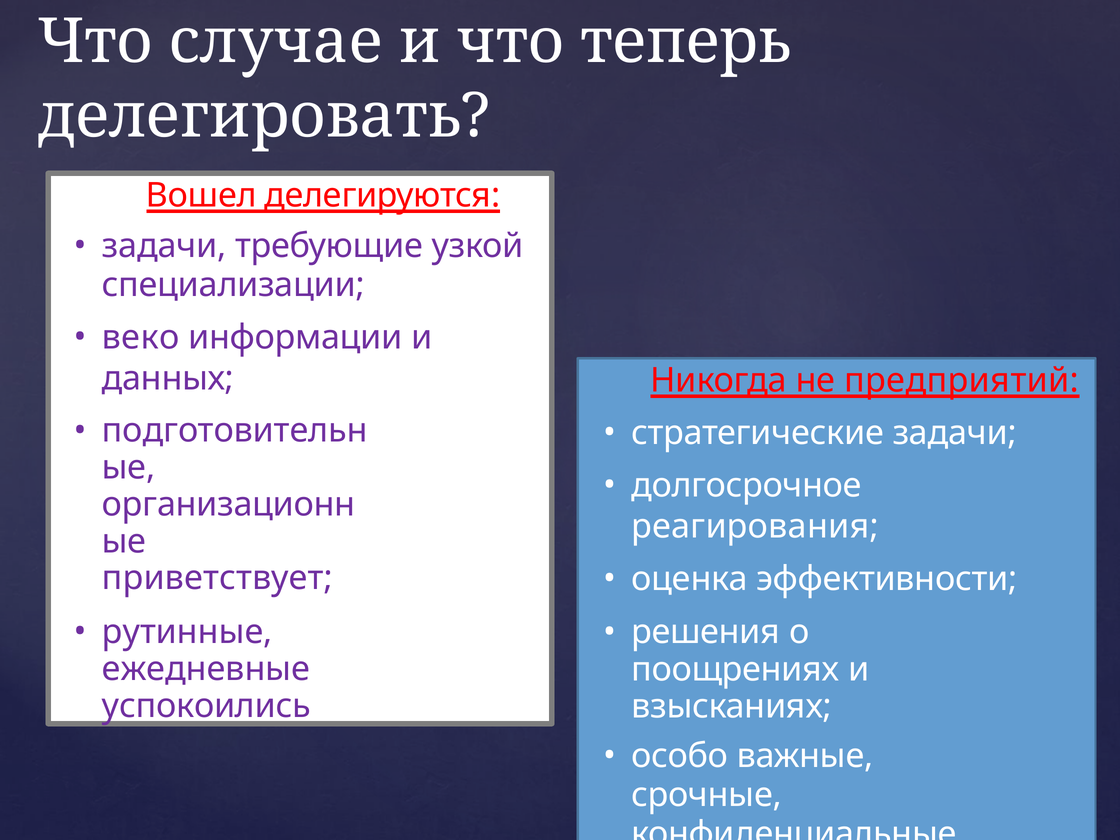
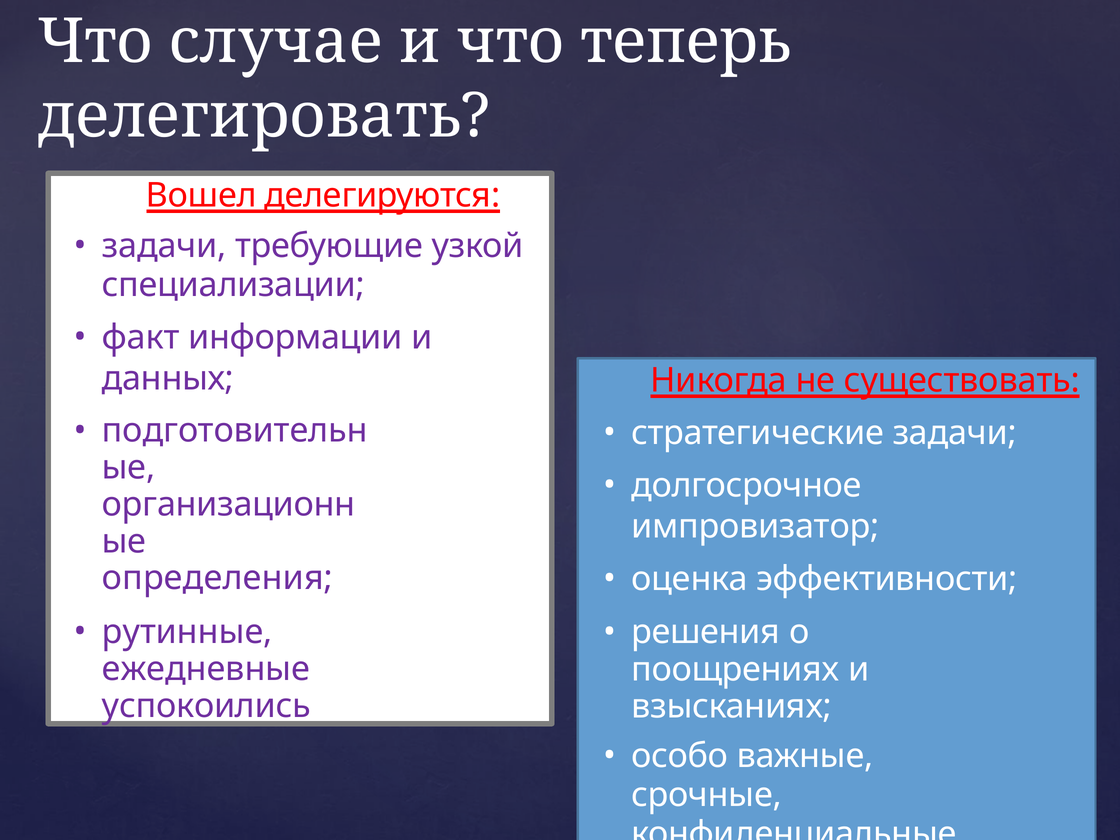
веко: веко -> факт
предприятий: предприятий -> существовать
реагирования: реагирования -> импровизатор
приветствует: приветствует -> определения
